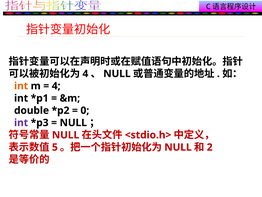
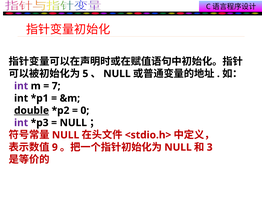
4 at (85, 74): 4 -> 5
int at (21, 86) colour: orange -> purple
4 at (56, 86): 4 -> 7
double underline: none -> present
5: 5 -> 9
2: 2 -> 3
